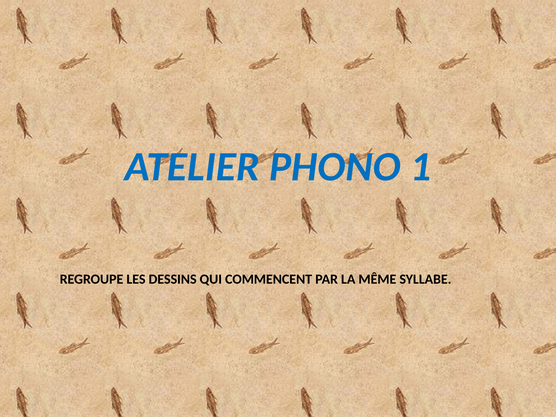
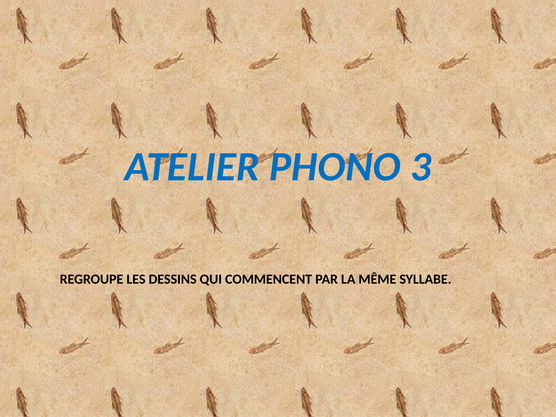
1: 1 -> 3
